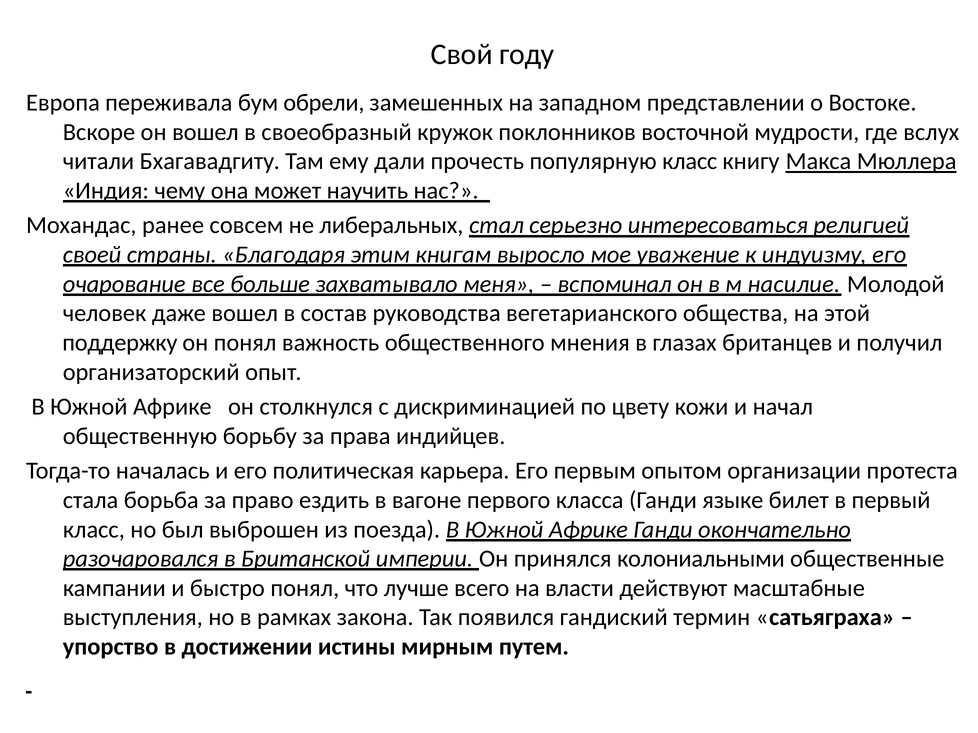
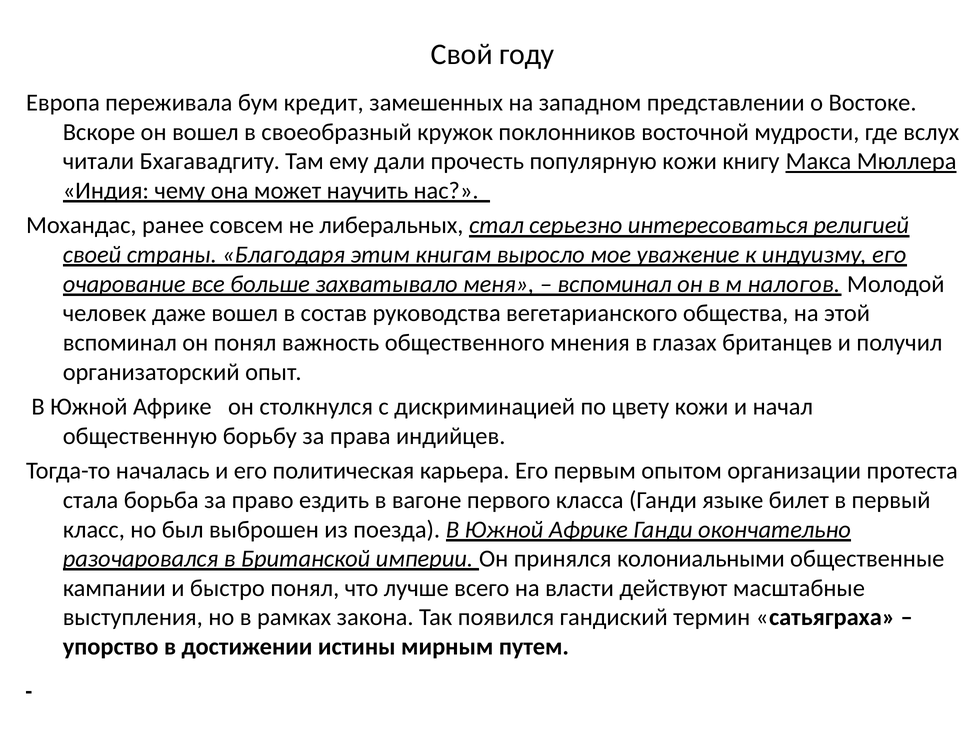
обрели: обрели -> кредит
популярную класс: класс -> кожи
насилие: насилие -> налогов
поддержку at (120, 343): поддержку -> вспоминал
